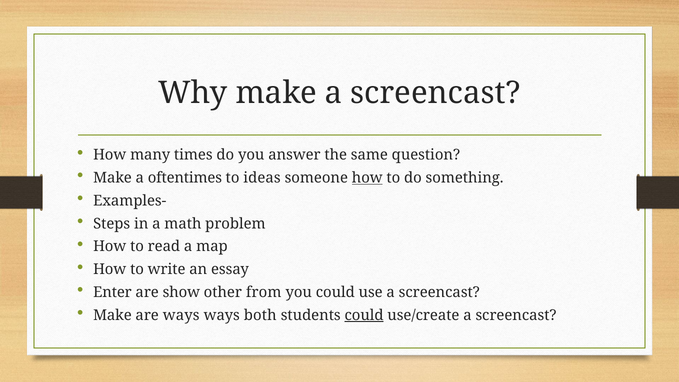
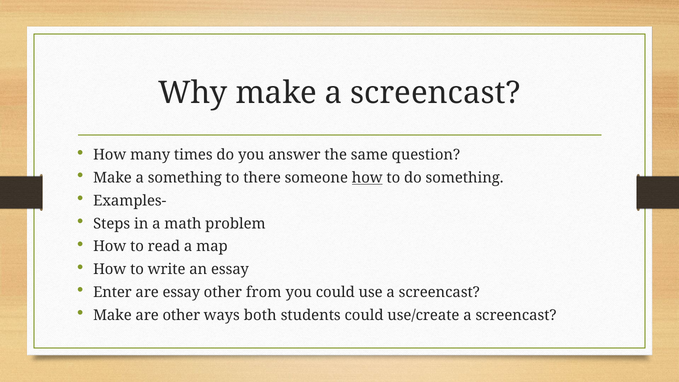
a oftentimes: oftentimes -> something
ideas: ideas -> there
are show: show -> essay
are ways: ways -> other
could at (364, 315) underline: present -> none
